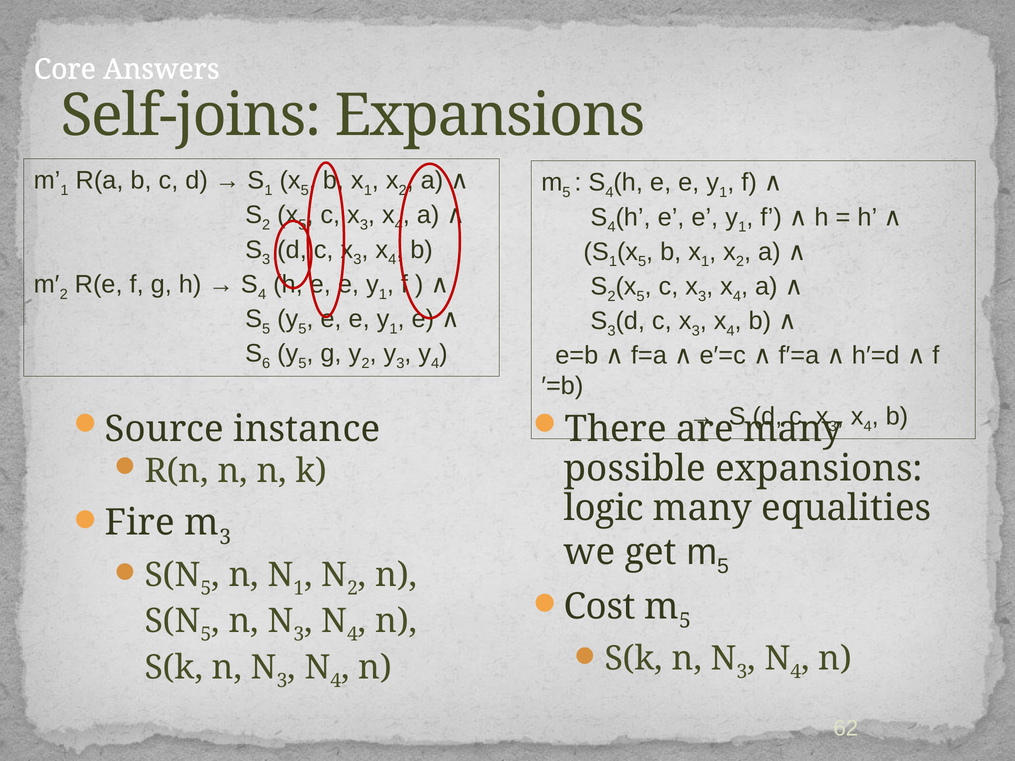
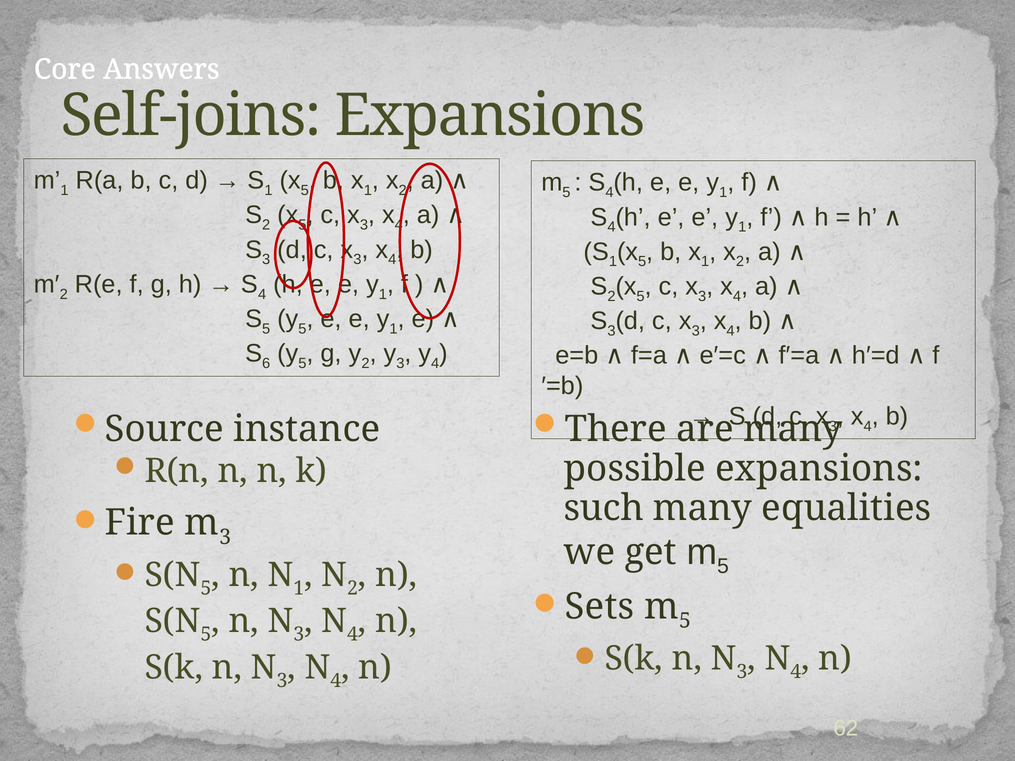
logic: logic -> such
Cost: Cost -> Sets
